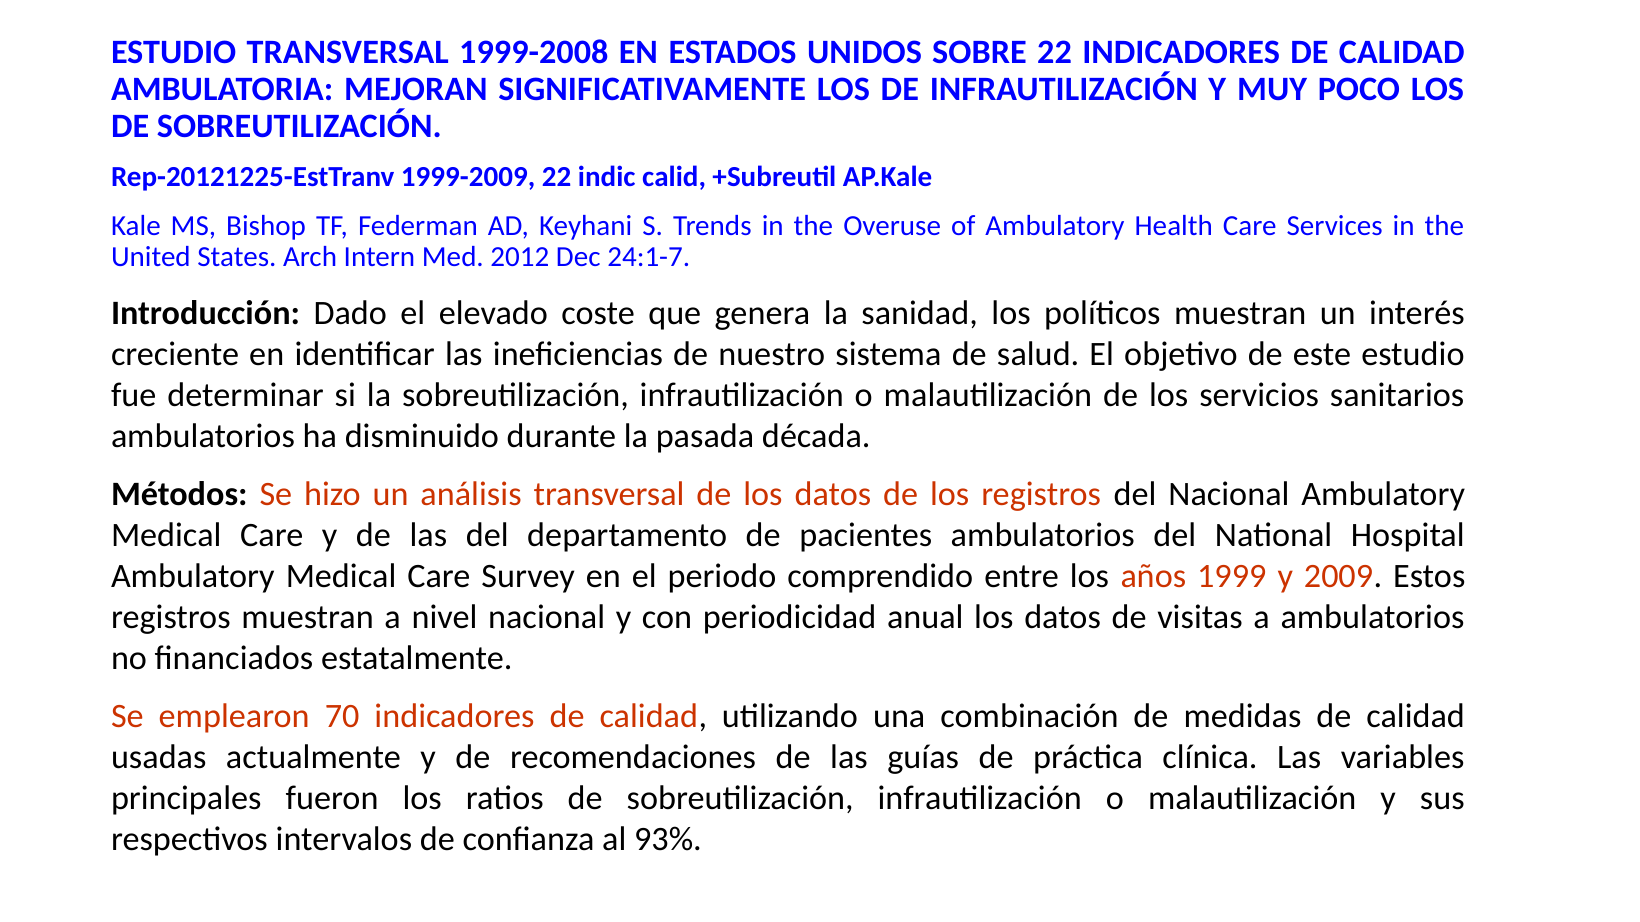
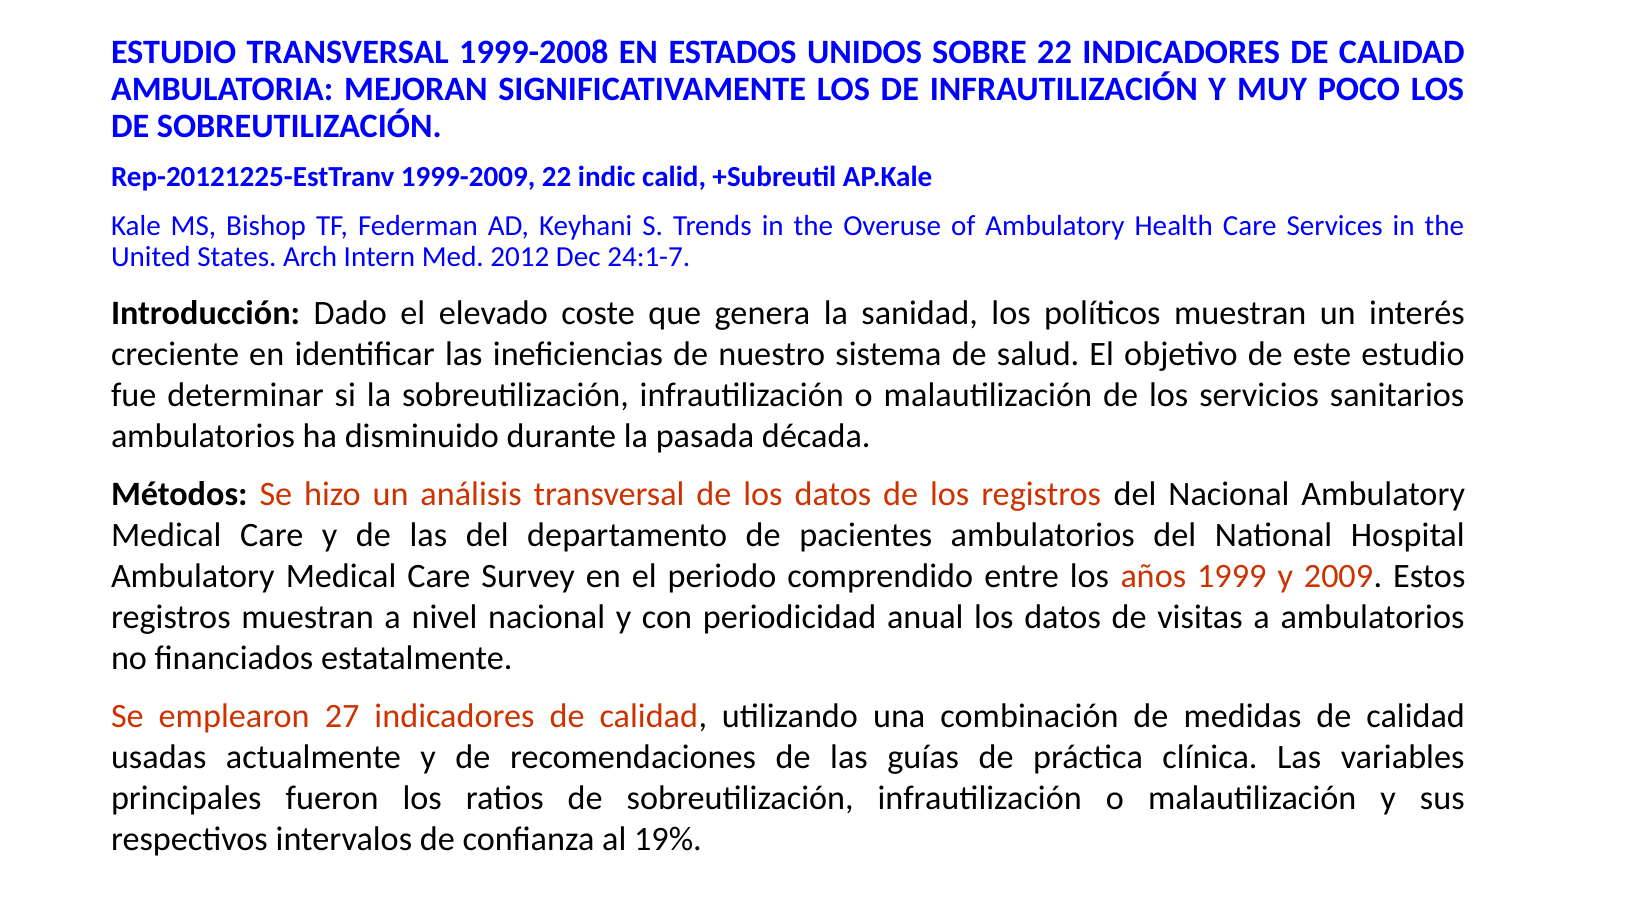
70: 70 -> 27
93%: 93% -> 19%
